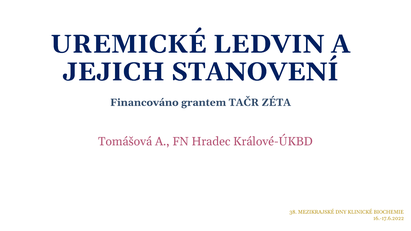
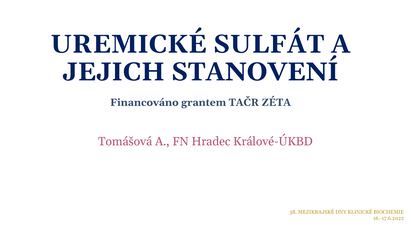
LEDVIN: LEDVIN -> SULFÁT
